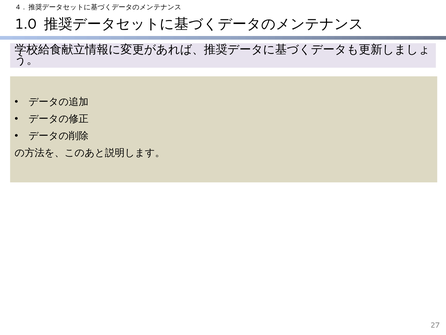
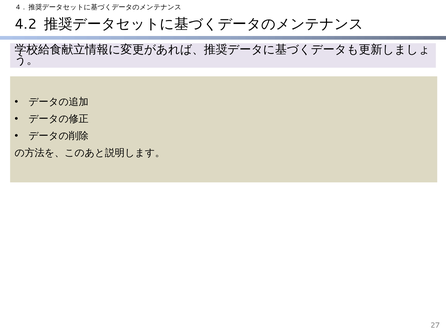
1.0: 1.0 -> 4.2
